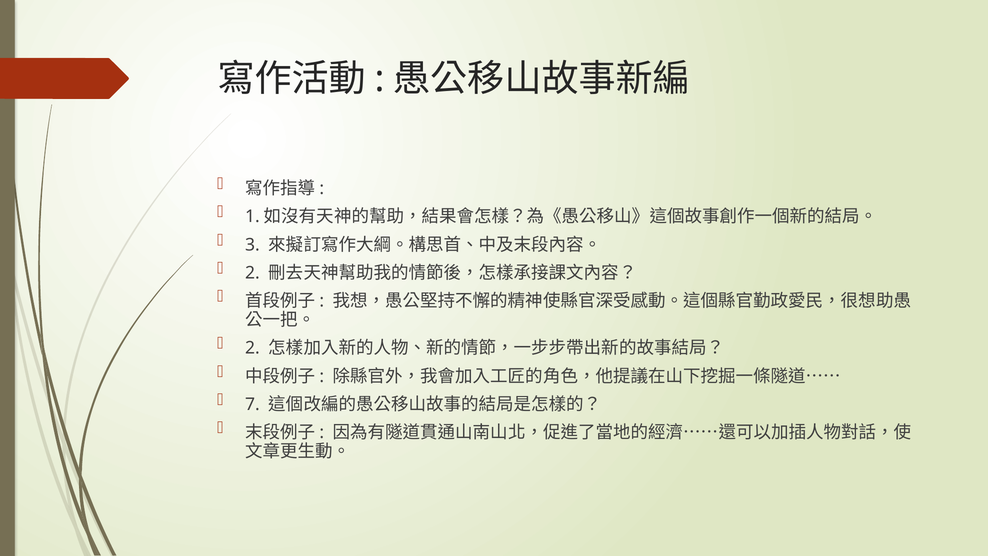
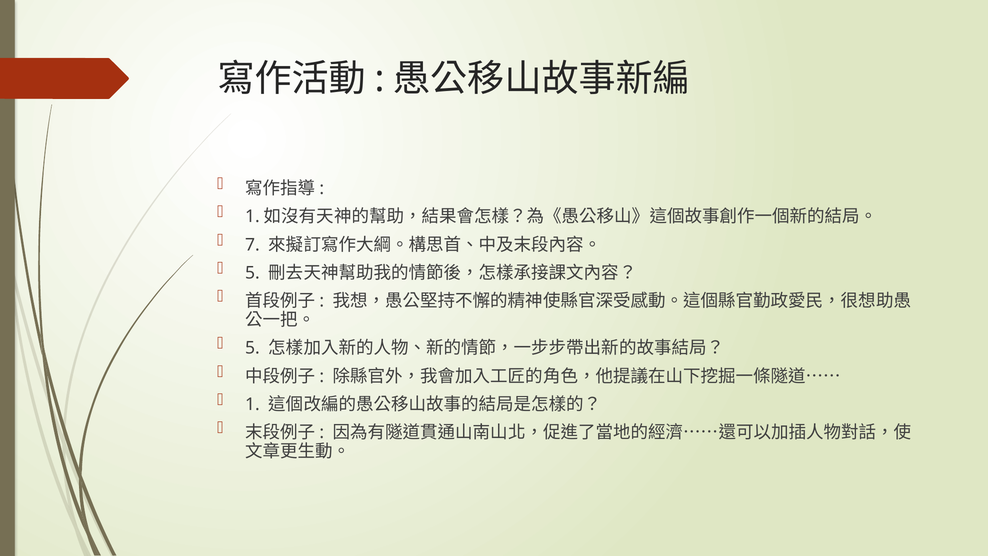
3: 3 -> 7
2 at (252, 273): 2 -> 5
2 at (252, 348): 2 -> 5
7: 7 -> 1
